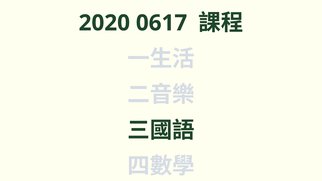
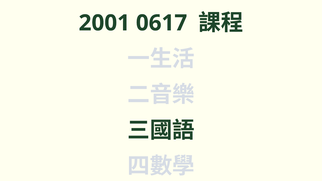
2020: 2020 -> 2001
